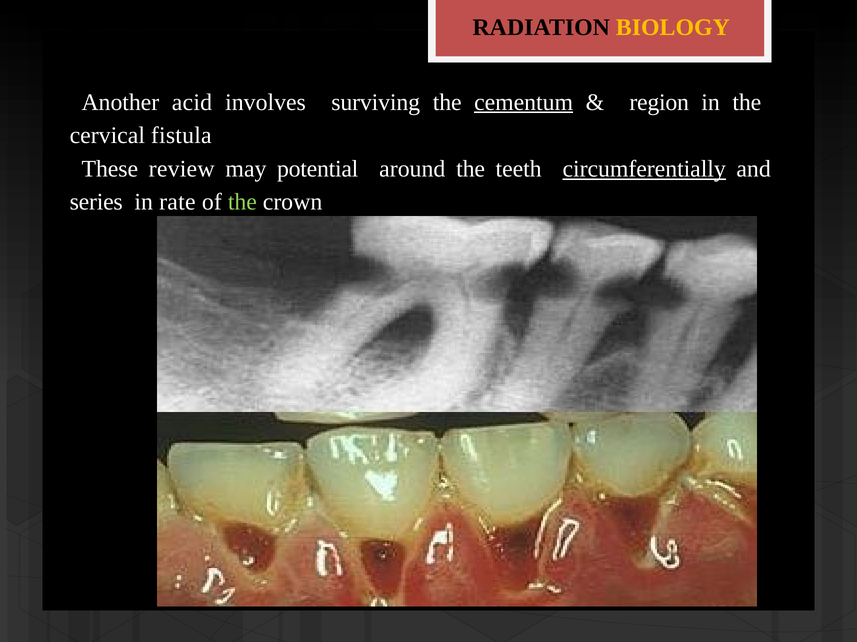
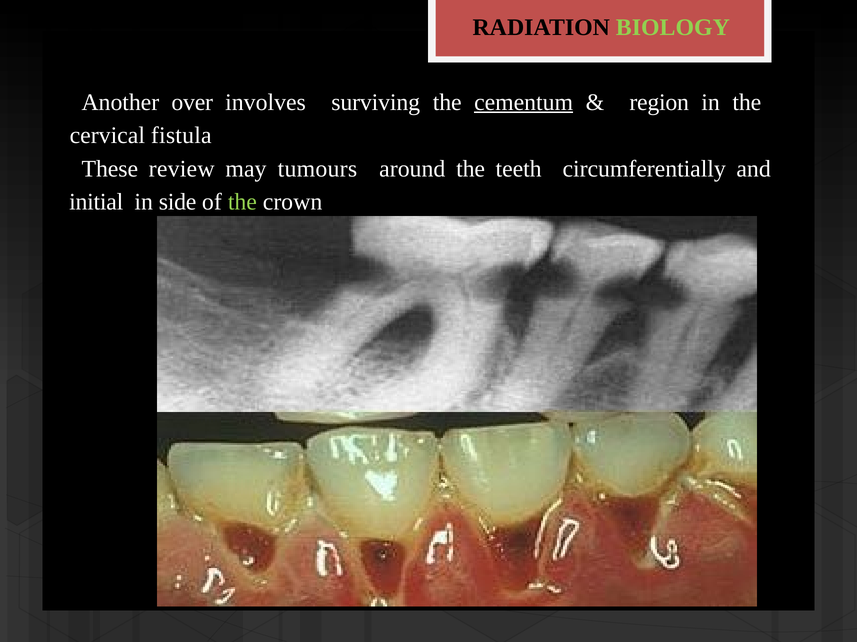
BIOLOGY colour: yellow -> light green
acid: acid -> over
potential: potential -> tumours
circumferentially underline: present -> none
series: series -> initial
rate: rate -> side
